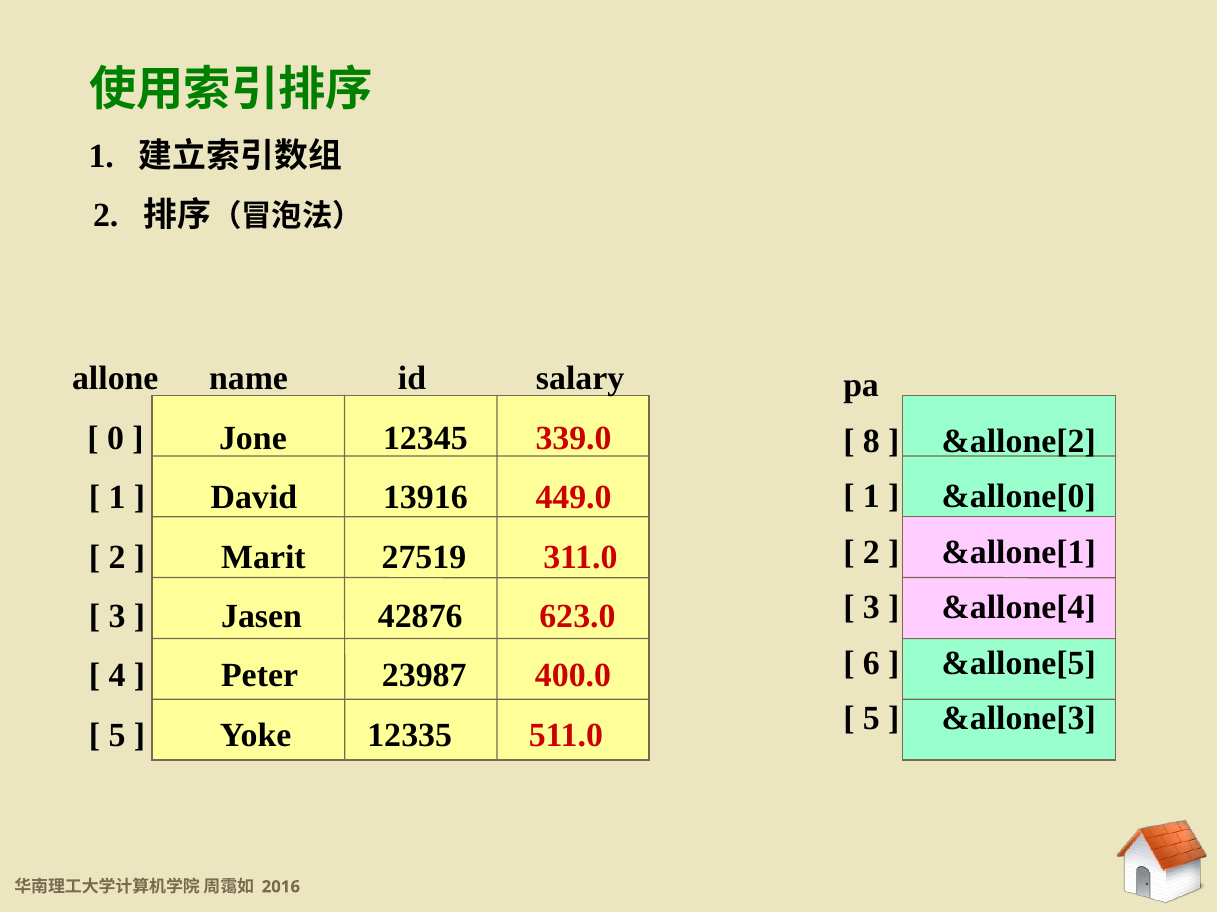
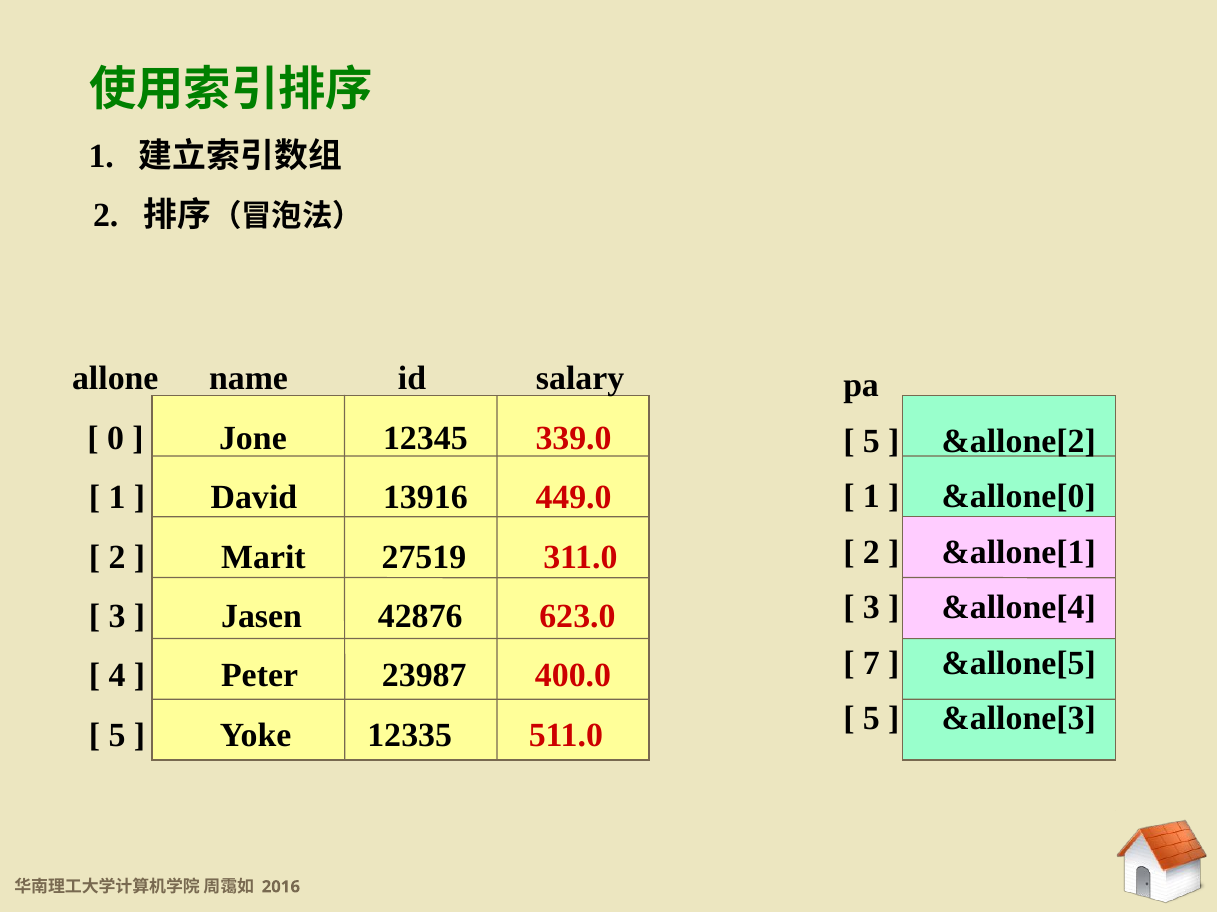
8 at (871, 441): 8 -> 5
6: 6 -> 7
